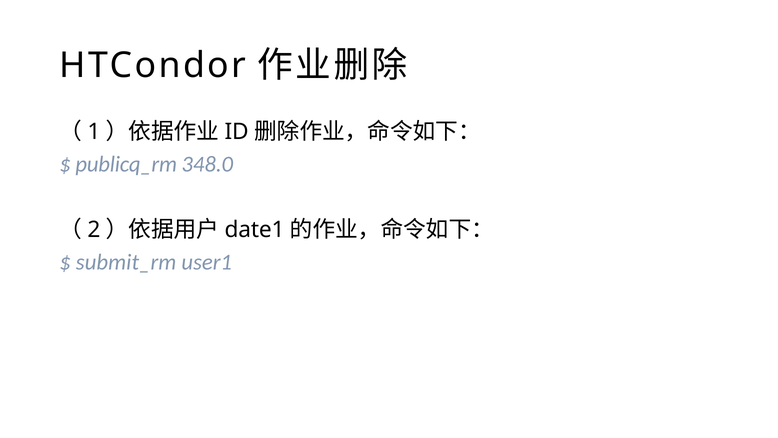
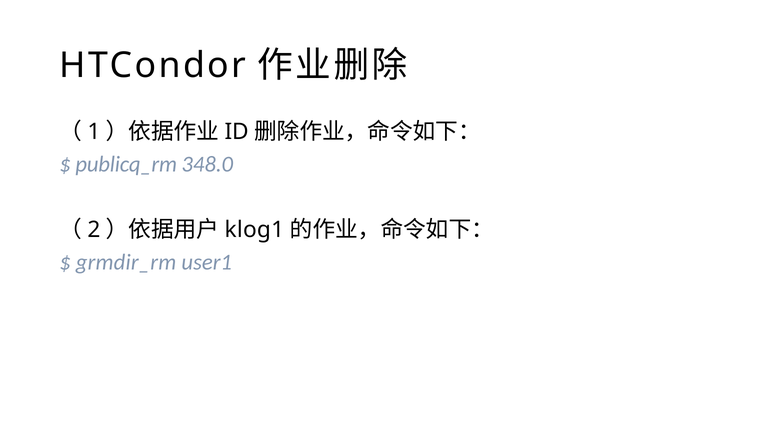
date1: date1 -> klog1
submit_rm: submit_rm -> grmdir_rm
